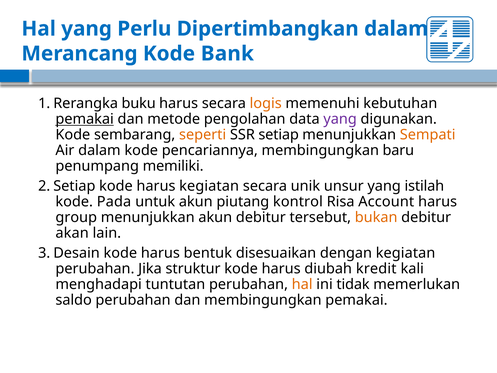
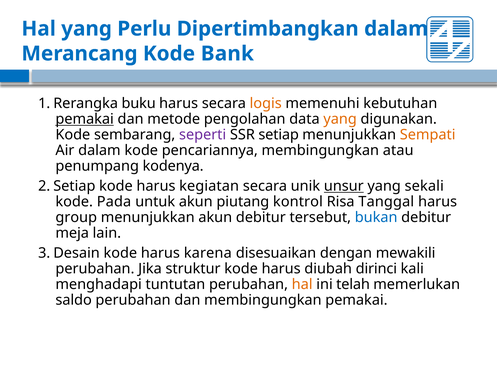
yang at (340, 119) colour: purple -> orange
seperti colour: orange -> purple
baru: baru -> atau
memiliki: memiliki -> kodenya
unsur underline: none -> present
istilah: istilah -> sekali
Account: Account -> Tanggal
bukan colour: orange -> blue
akan: akan -> meja
bentuk: bentuk -> karena
dengan kegiatan: kegiatan -> mewakili
kredit: kredit -> dirinci
tidak: tidak -> telah
